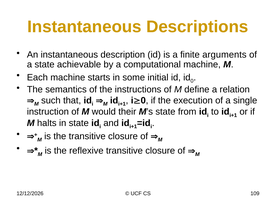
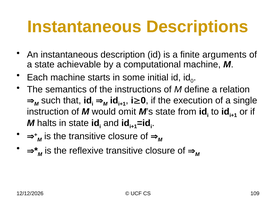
their: their -> omit
